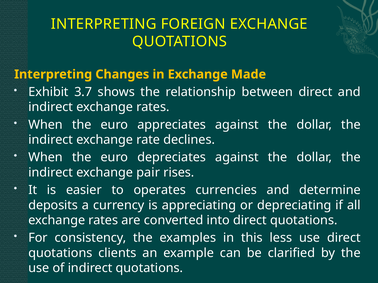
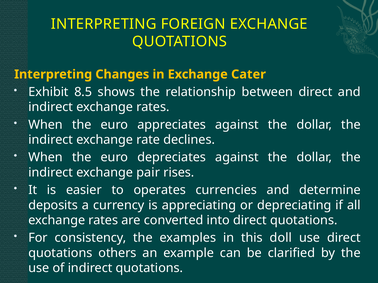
Made: Made -> Cater
3.7: 3.7 -> 8.5
less: less -> doll
clients: clients -> others
